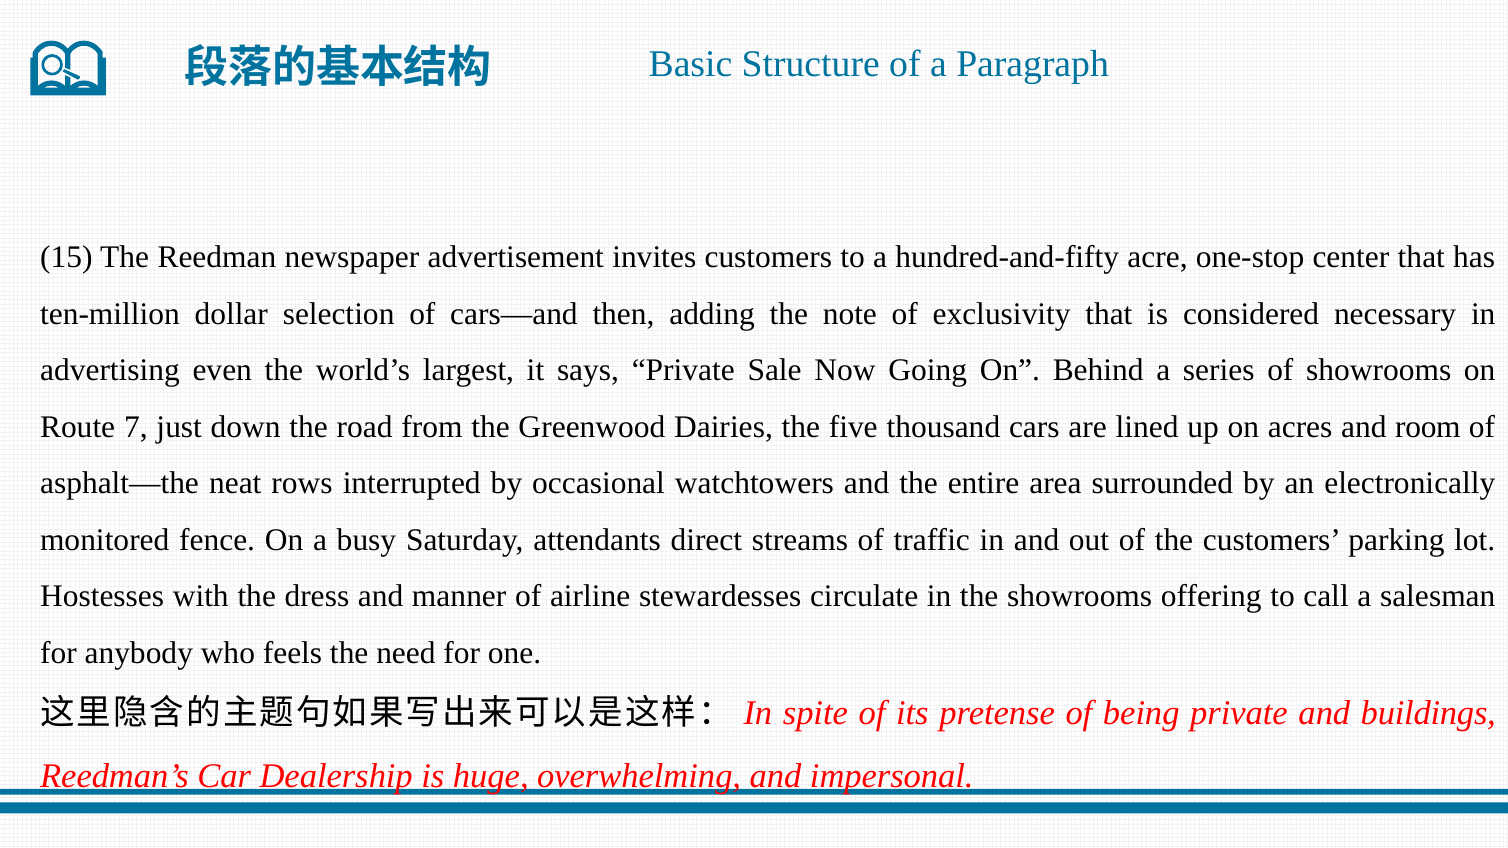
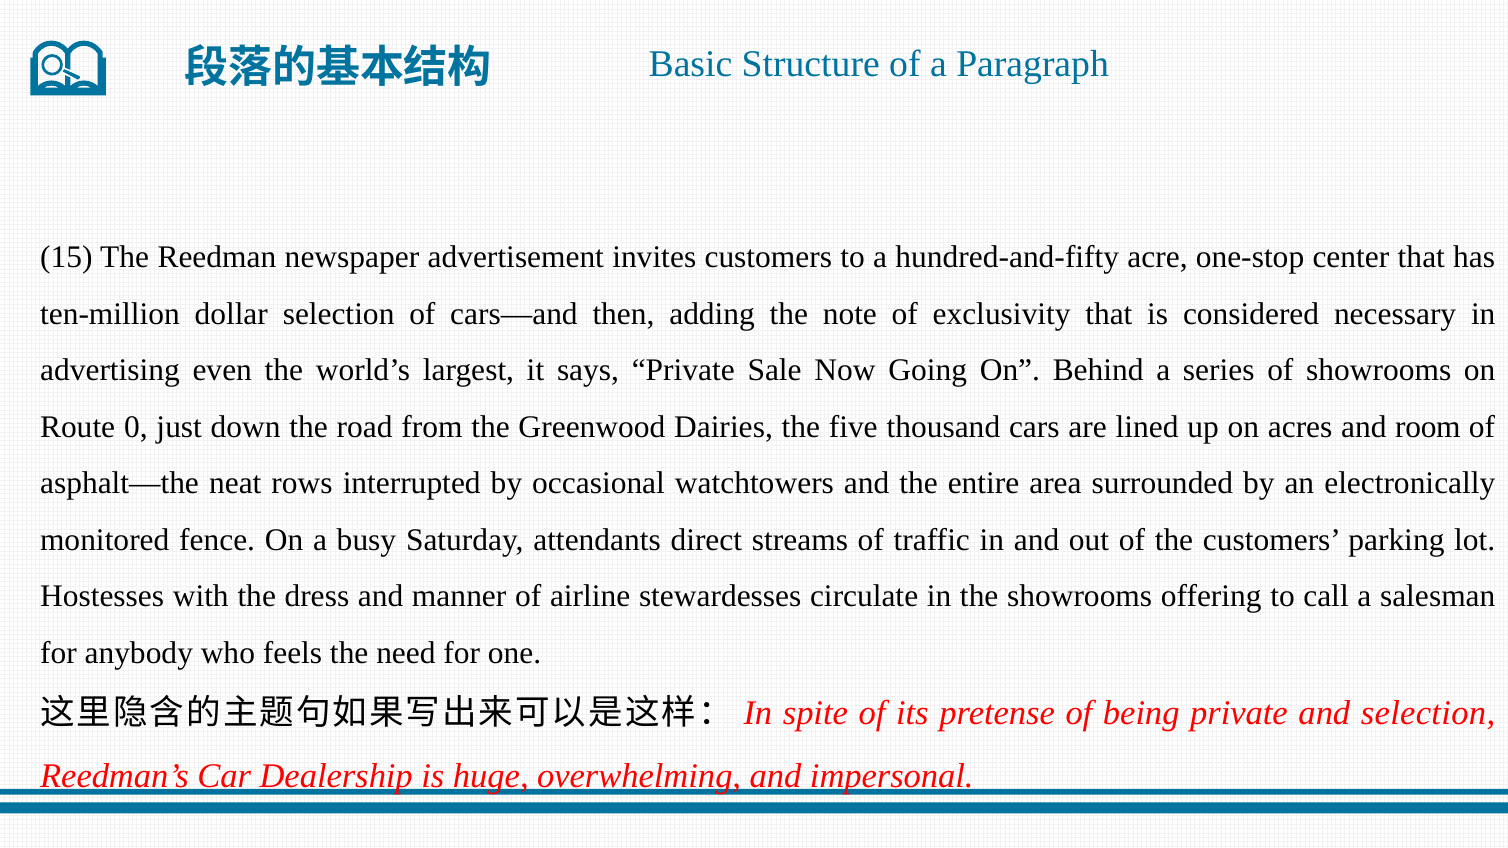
7: 7 -> 0
and buildings: buildings -> selection
